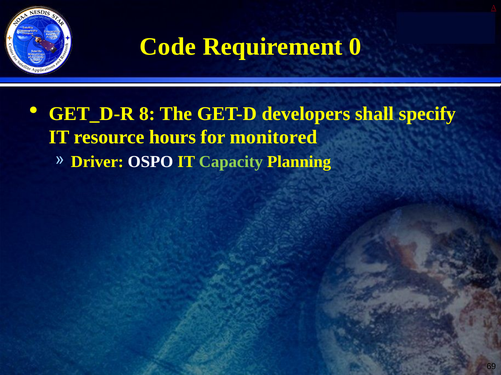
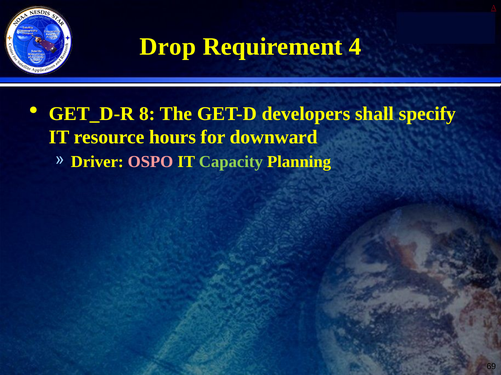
Code: Code -> Drop
0: 0 -> 4
monitored: monitored -> downward
OSPO colour: white -> pink
